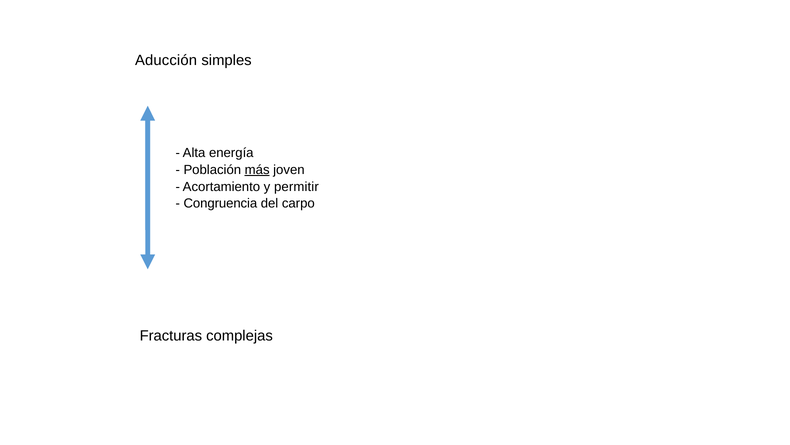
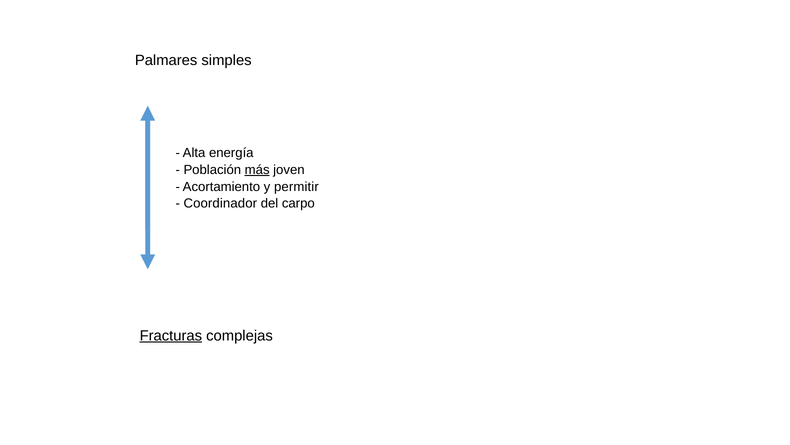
Aducción: Aducción -> Palmares
Congruencia: Congruencia -> Coordinador
Fracturas underline: none -> present
